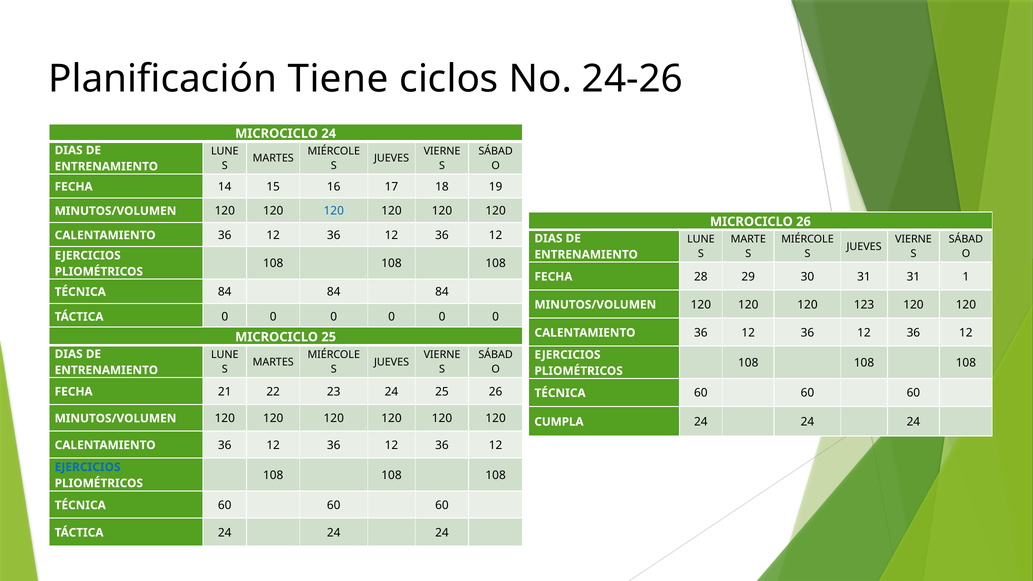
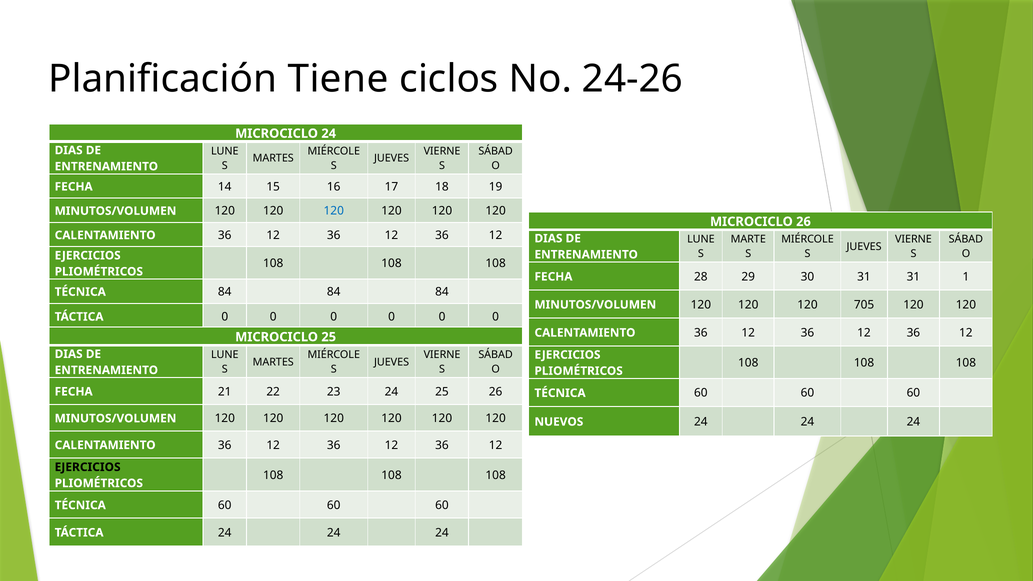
123: 123 -> 705
CUMPLA: CUMPLA -> NUEVOS
EJERCICIOS at (88, 467) colour: blue -> black
